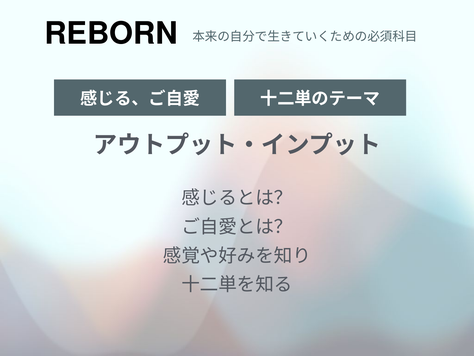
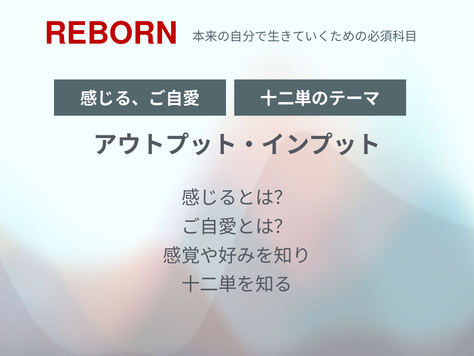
REBORN colour: black -> red
